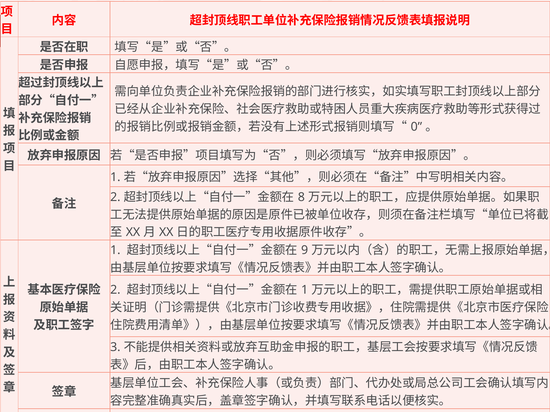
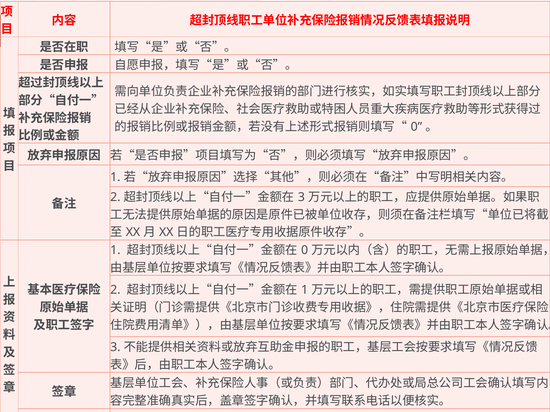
8 at (301, 197): 8 -> 3
9 at (305, 250): 9 -> 0
